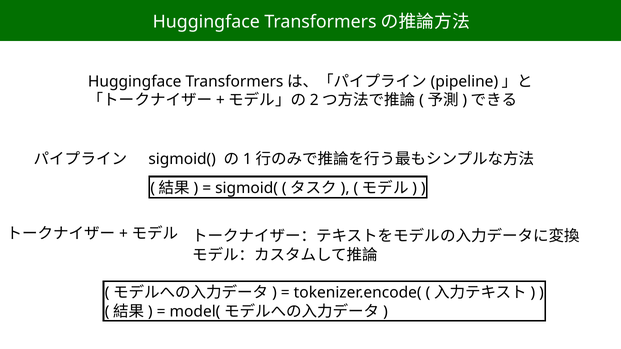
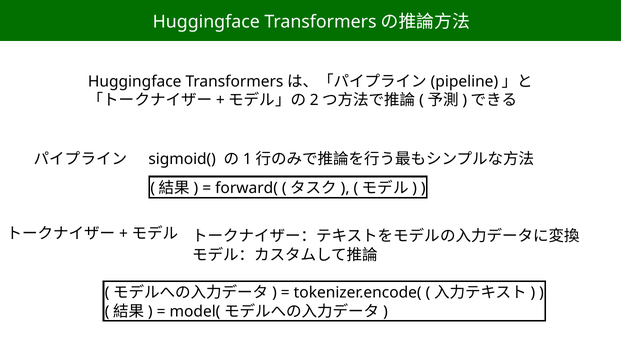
sigmoid( at (247, 188): sigmoid( -> forward(
